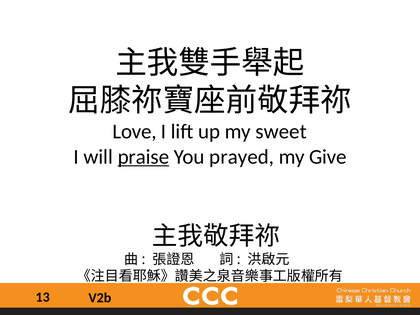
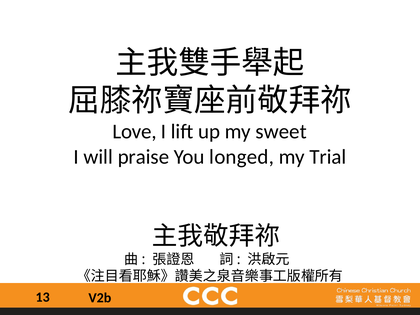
praise underline: present -> none
prayed: prayed -> longed
Give: Give -> Trial
